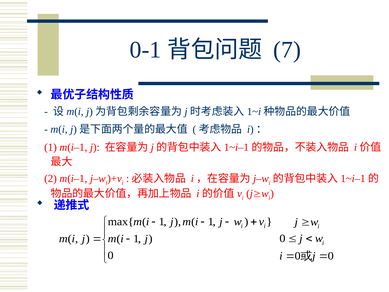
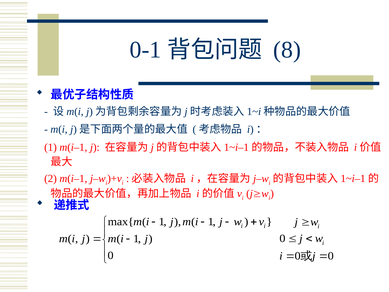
7: 7 -> 8
